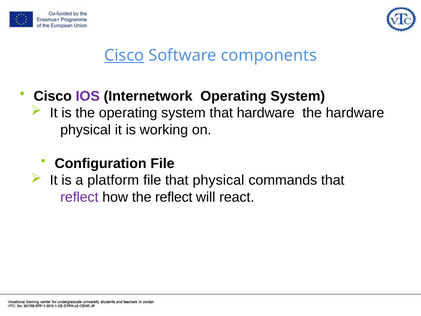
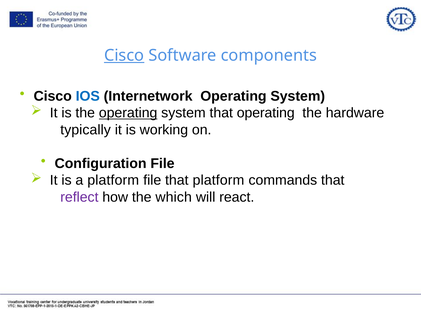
IOS colour: purple -> blue
operating at (128, 113) underline: none -> present
that hardware: hardware -> operating
physical at (86, 130): physical -> typically
that physical: physical -> platform
the reflect: reflect -> which
